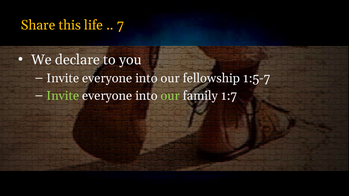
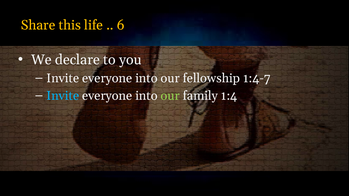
7: 7 -> 6
1:5-7: 1:5-7 -> 1:4-7
Invite at (63, 96) colour: light green -> light blue
1:7: 1:7 -> 1:4
